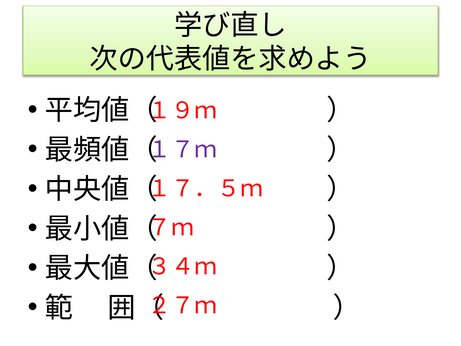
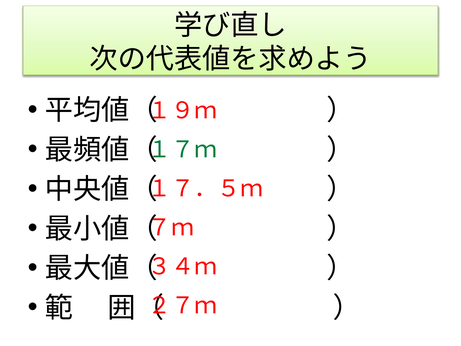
１７ｍ colour: purple -> green
